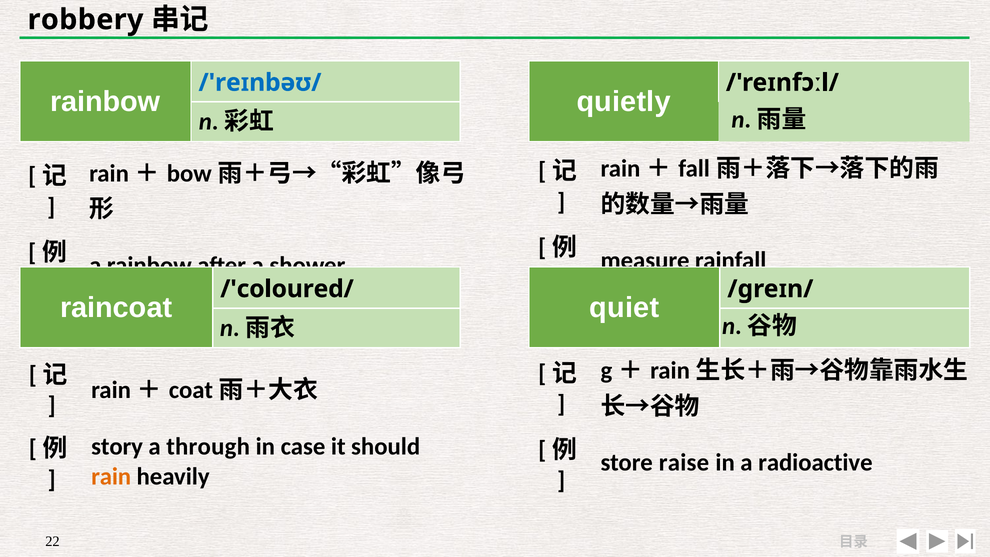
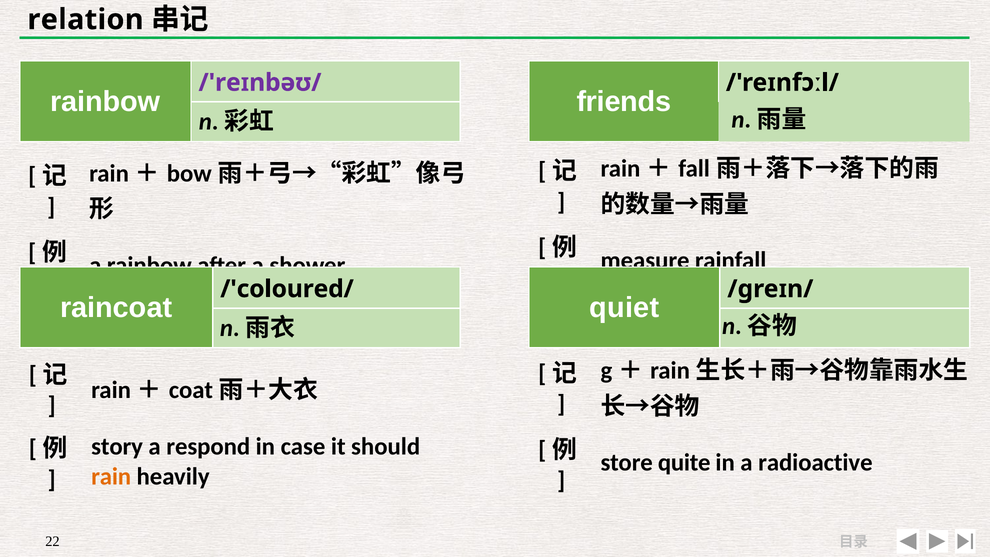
robbery: robbery -> relation
/'reɪnbəʊ/ colour: blue -> purple
quietly: quietly -> friends
through: through -> respond
raise: raise -> quite
